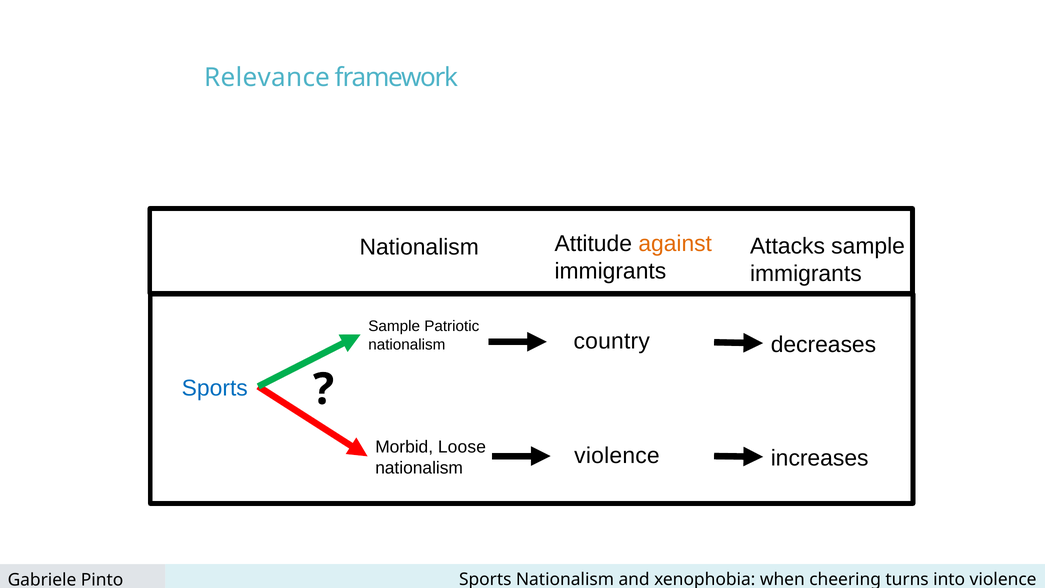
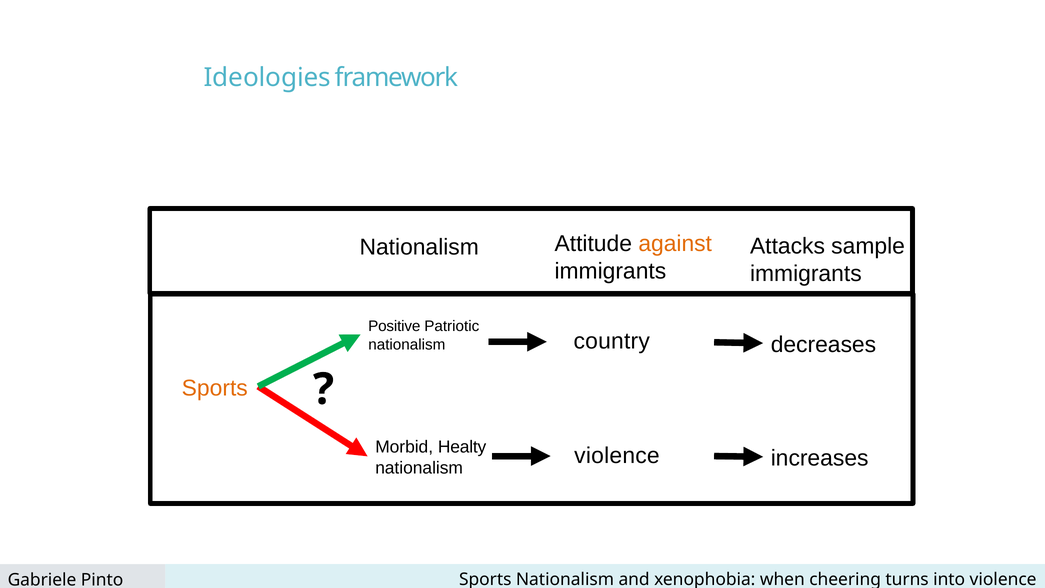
Relevance: Relevance -> Ideologies
Sample at (394, 326): Sample -> Positive
Sports at (215, 388) colour: blue -> orange
Loose: Loose -> Healty
